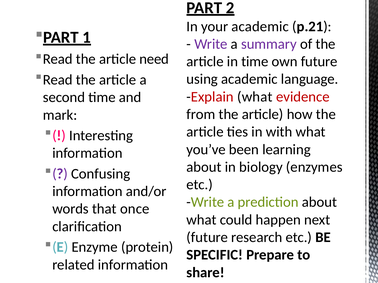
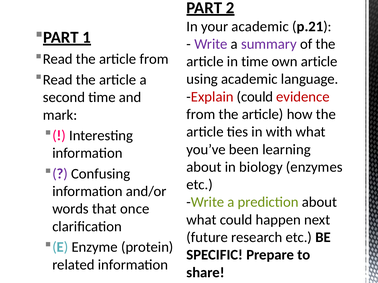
article need: need -> from
own future: future -> article
Explain what: what -> could
